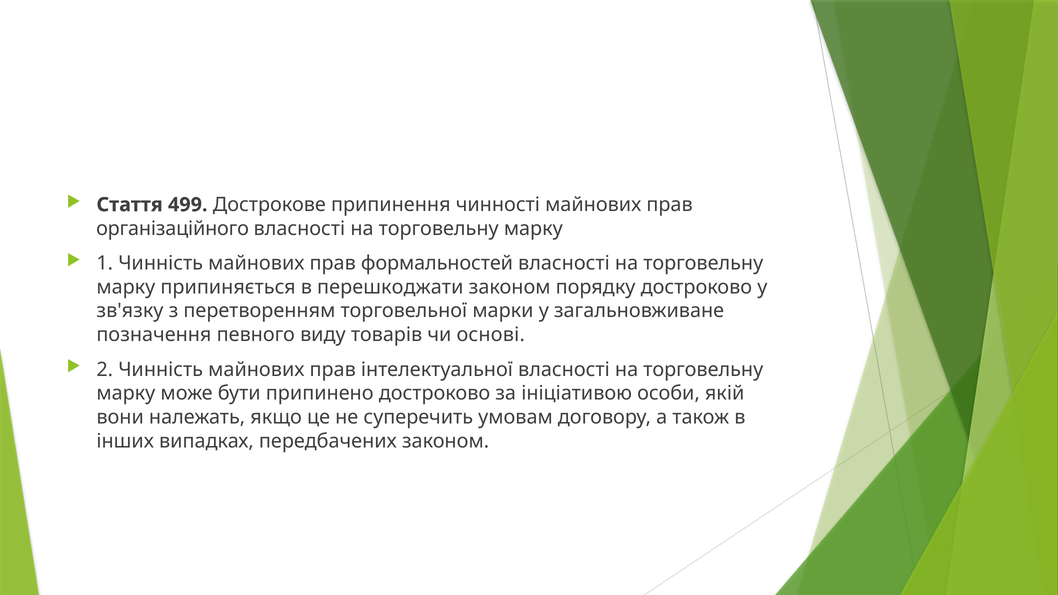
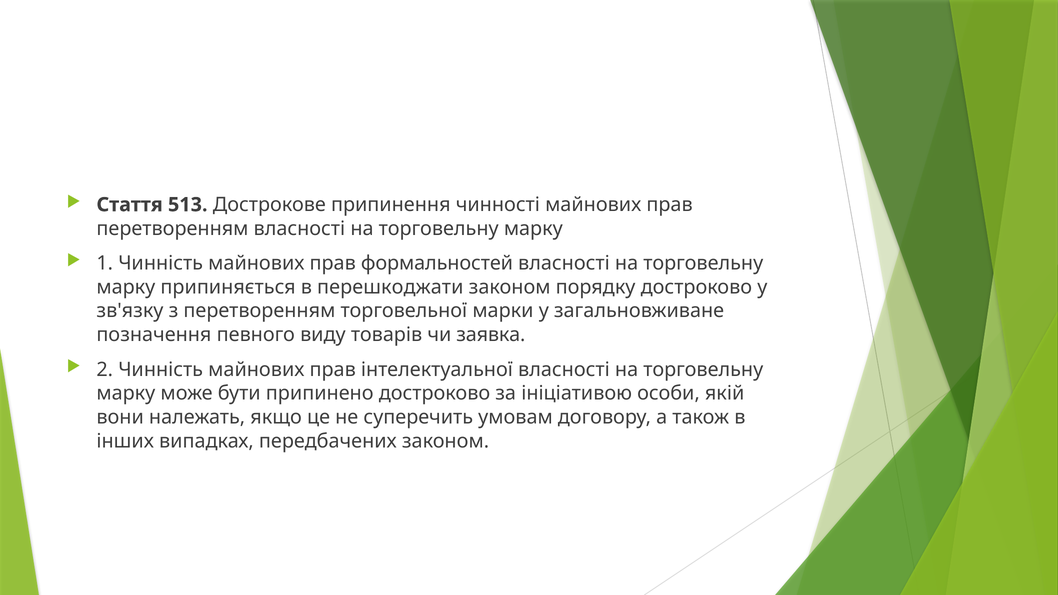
499: 499 -> 513
організаційного at (173, 229): організаційного -> перетворенням
основі: основі -> заявка
